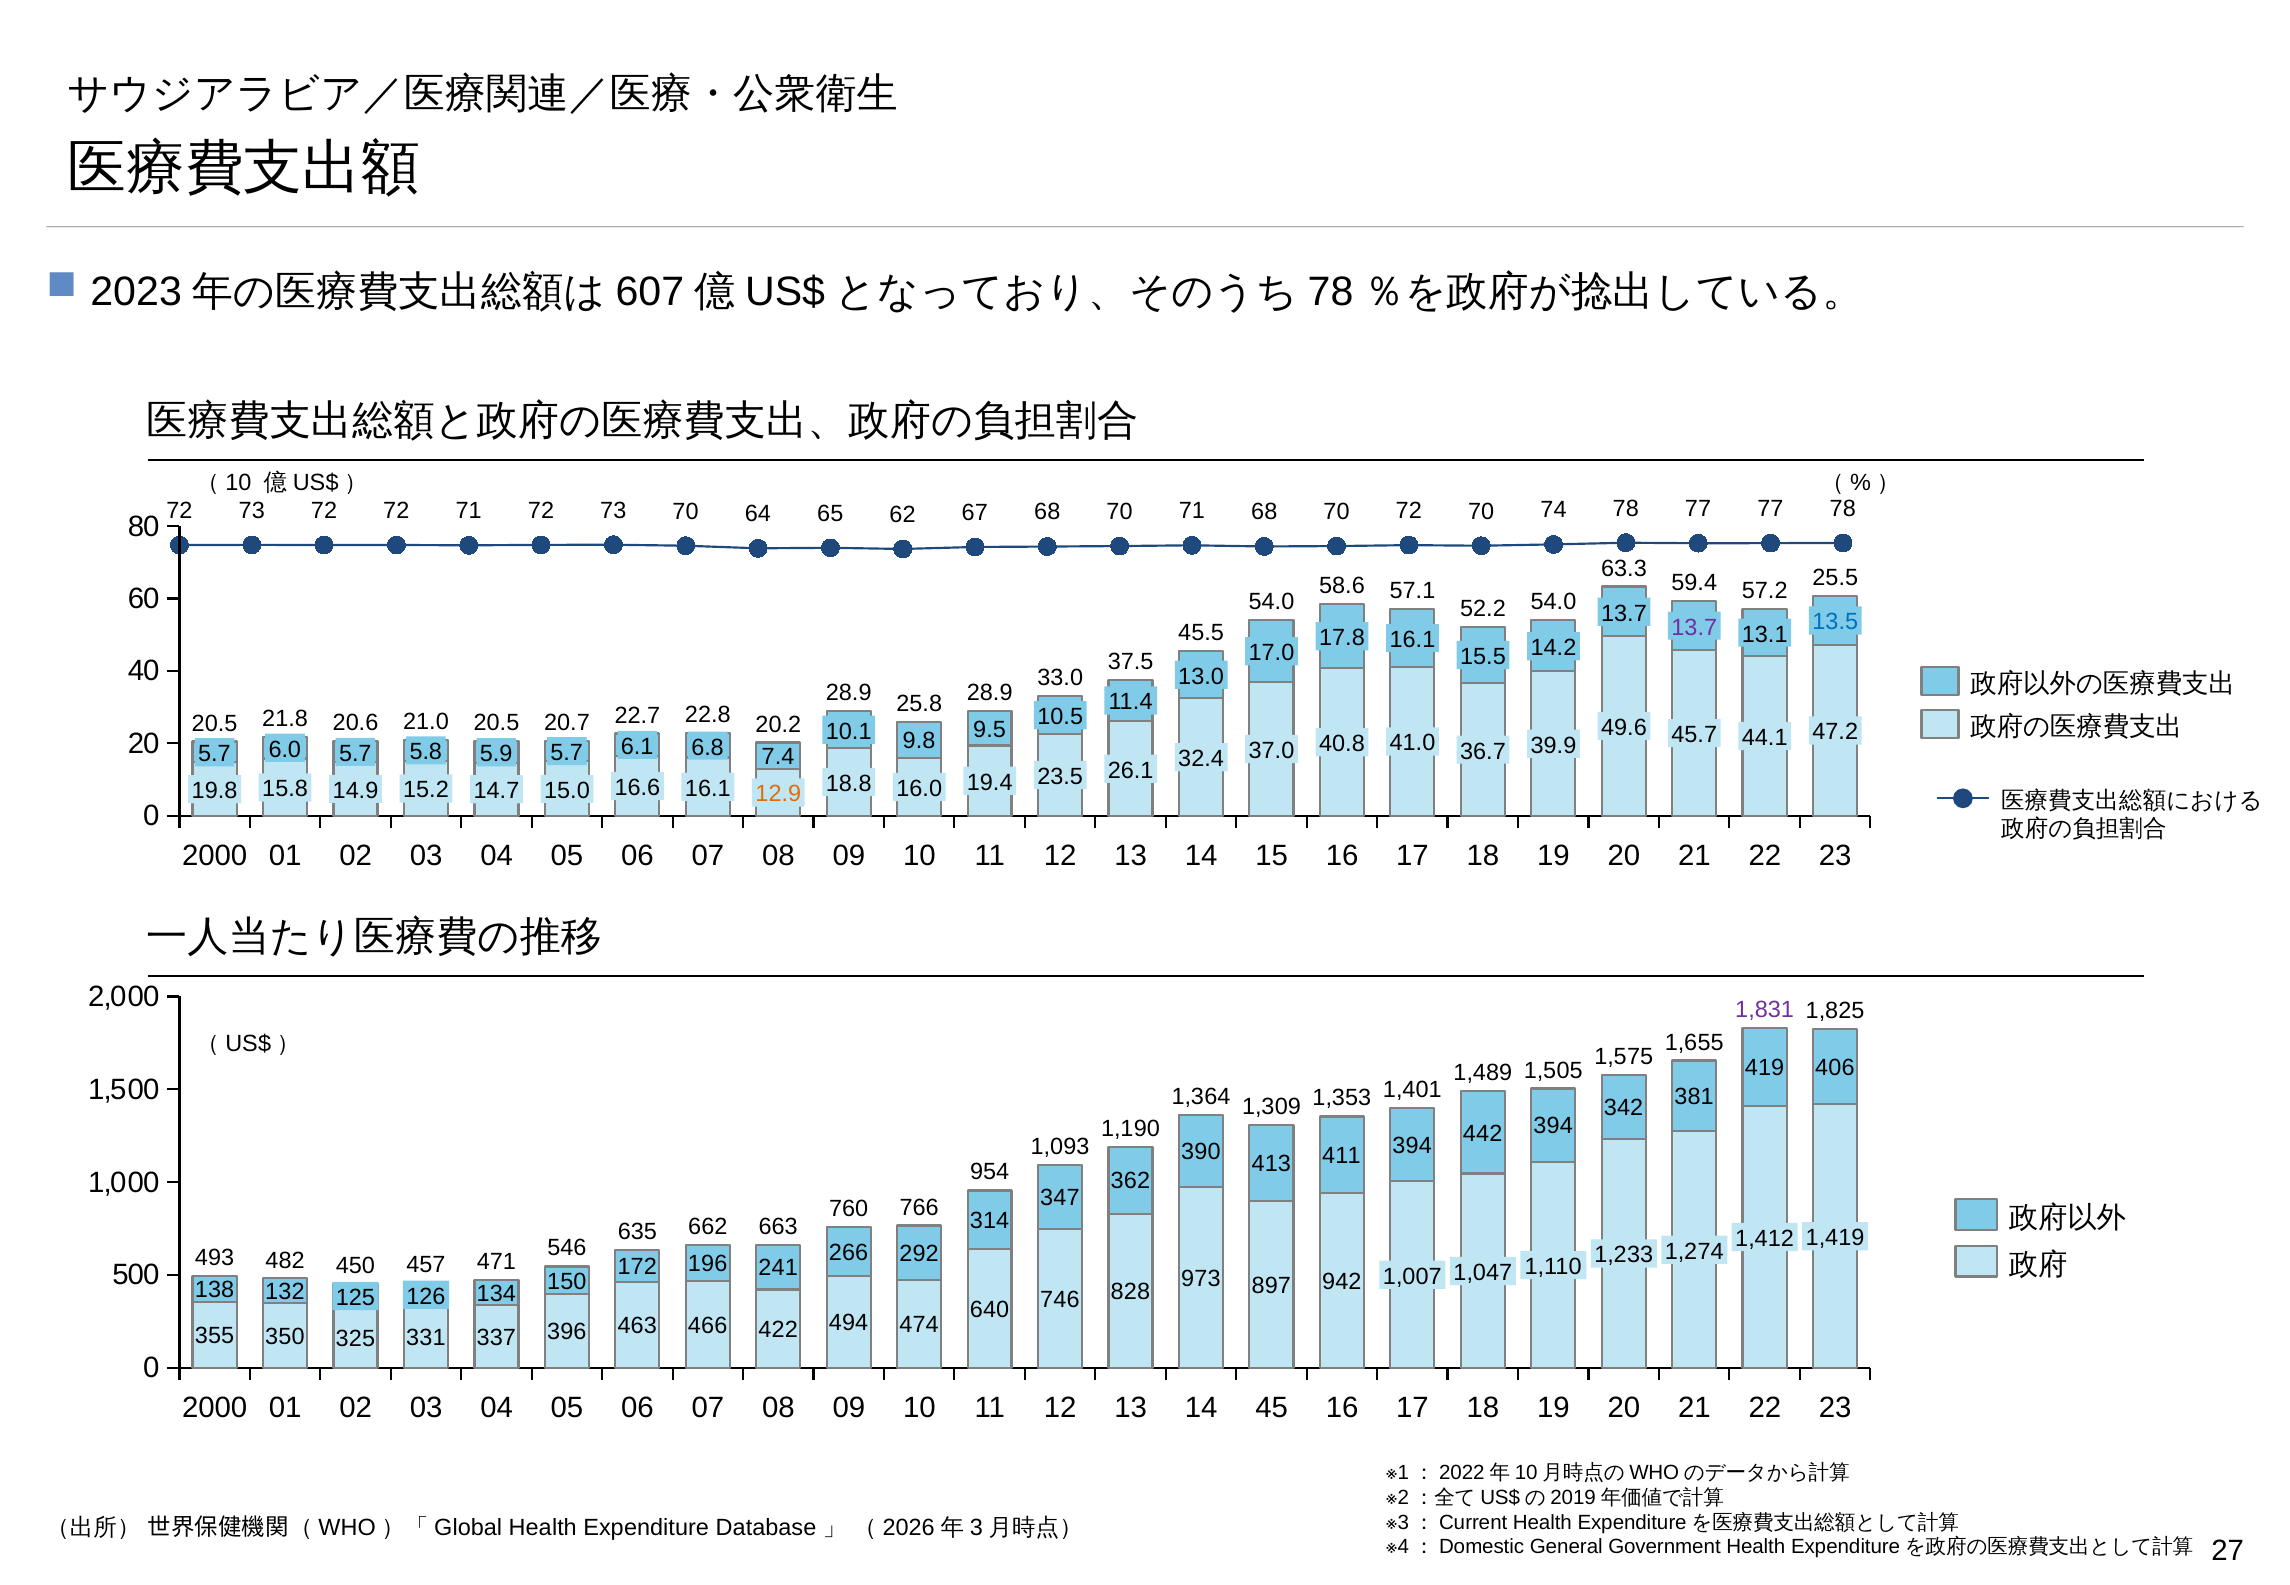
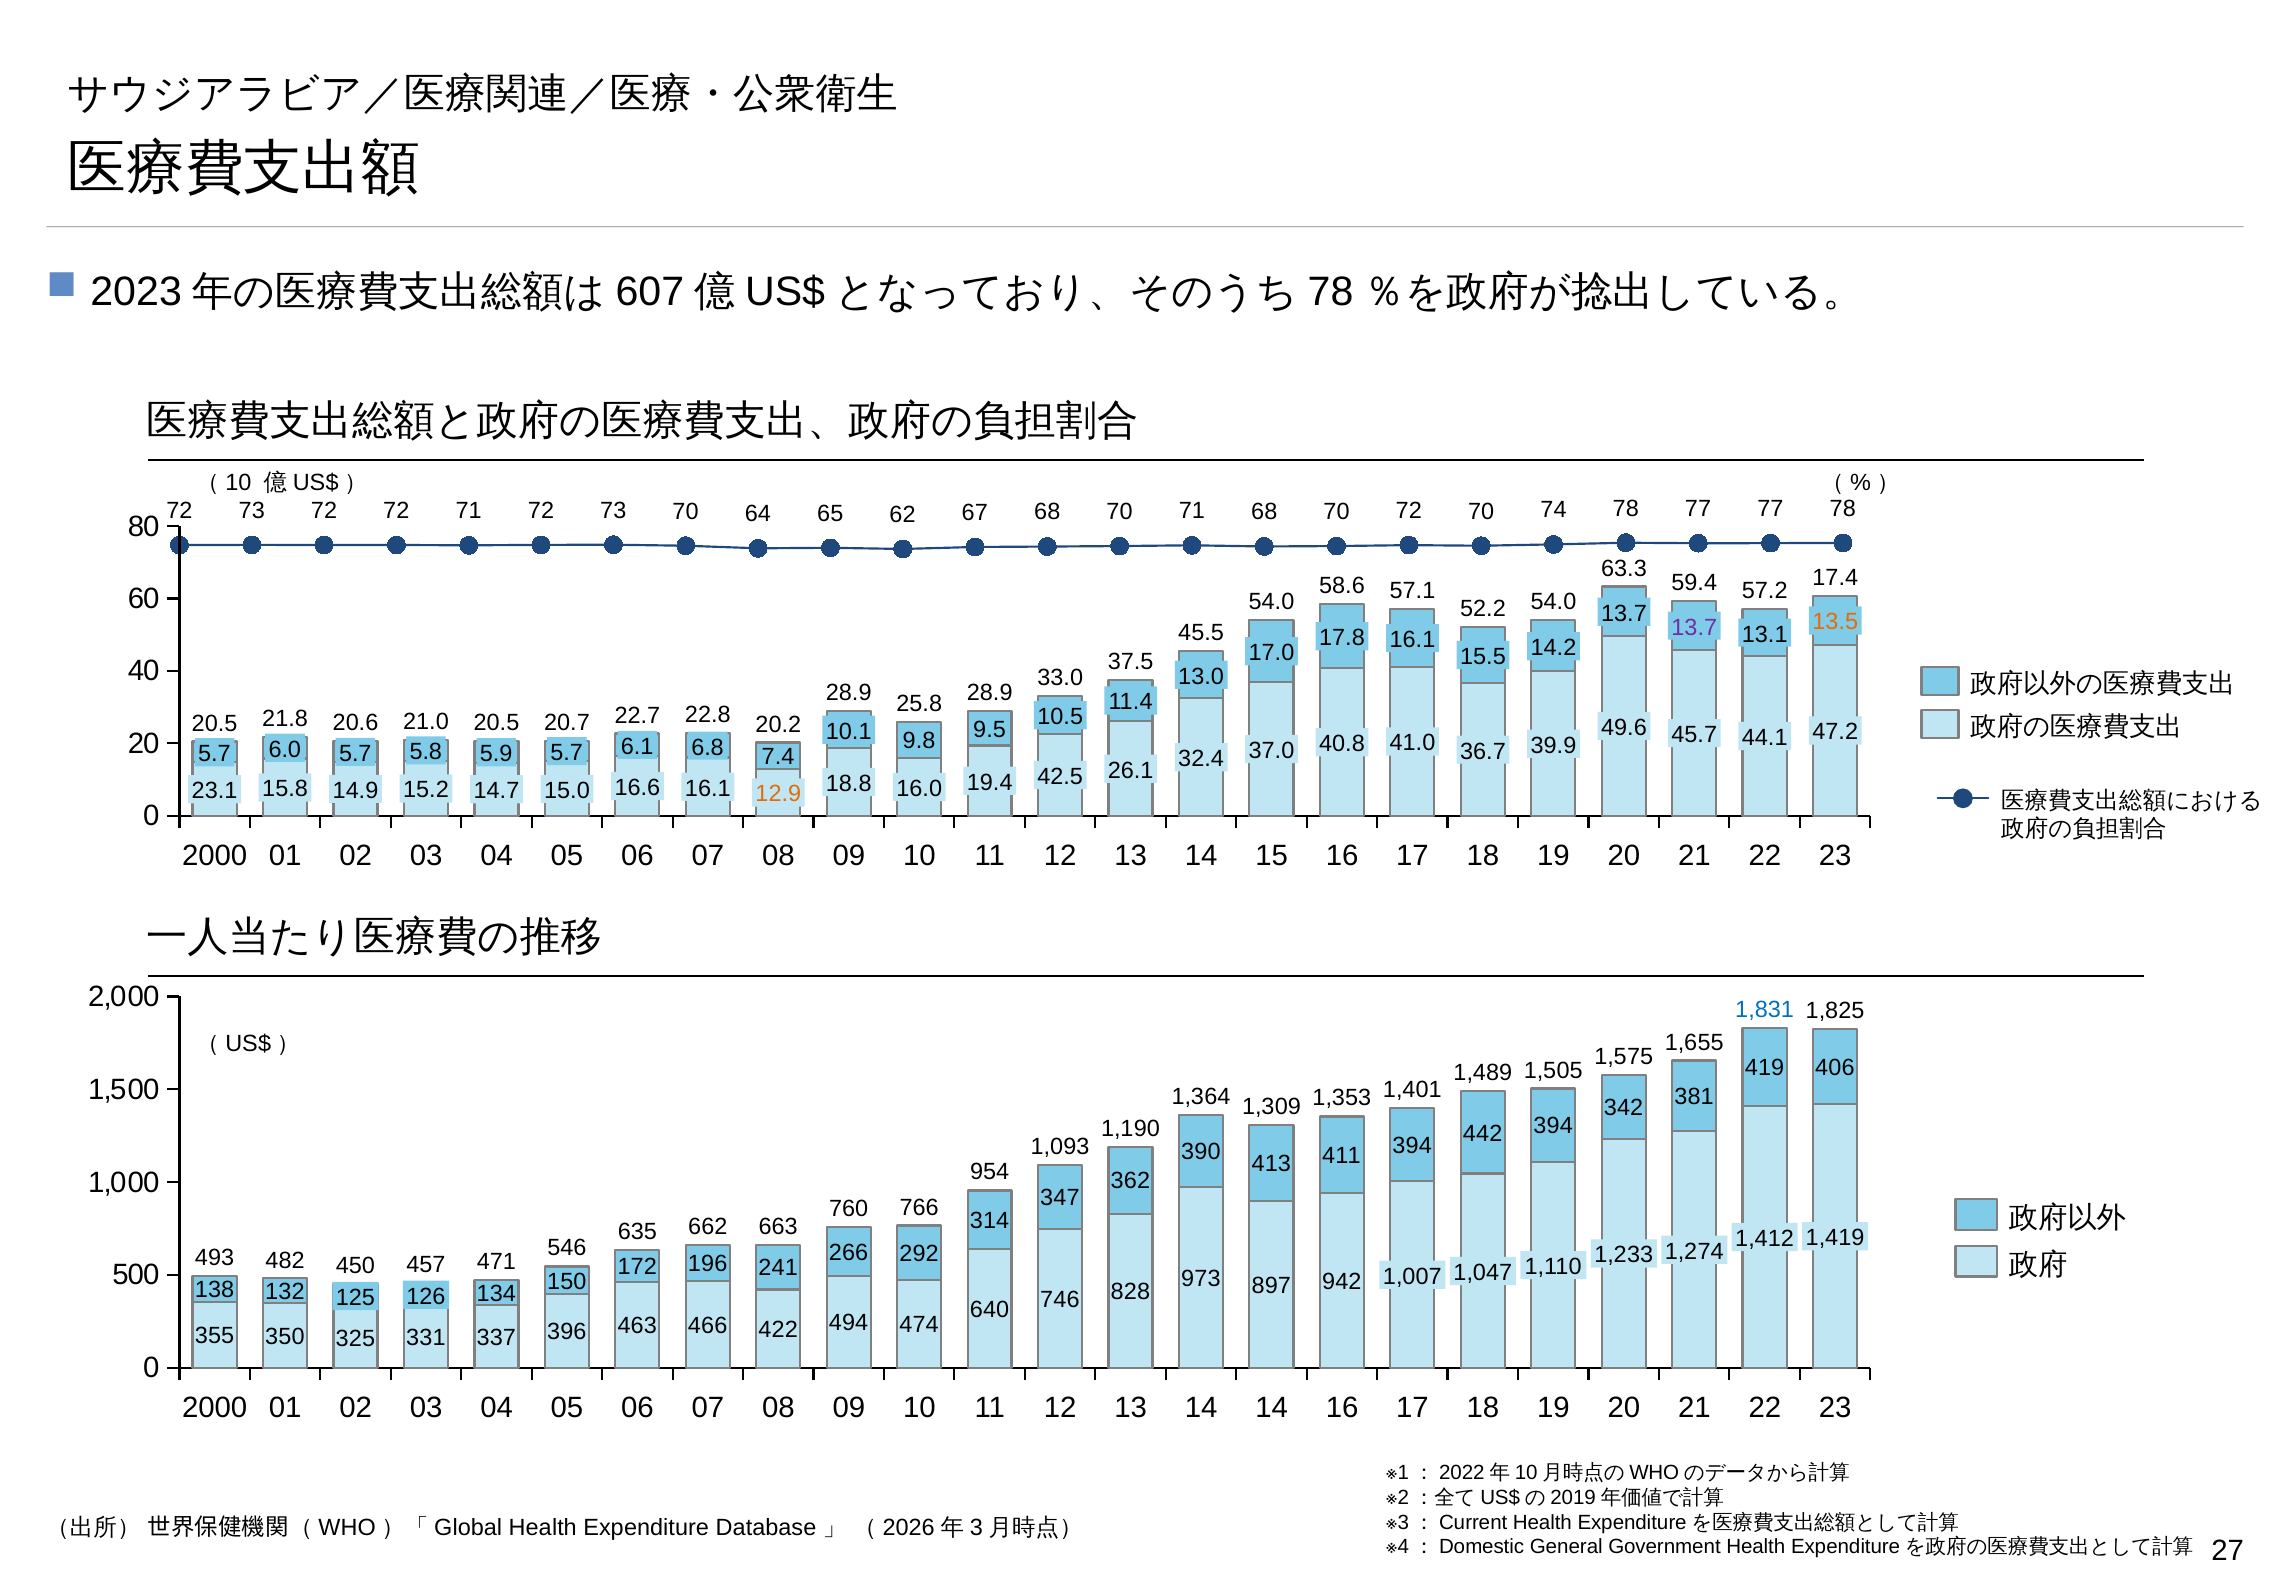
25.5: 25.5 -> 17.4
13.5 colour: blue -> orange
23.5: 23.5 -> 42.5
19.8: 19.8 -> 23.1
1,831 colour: purple -> blue
14 45: 45 -> 14
